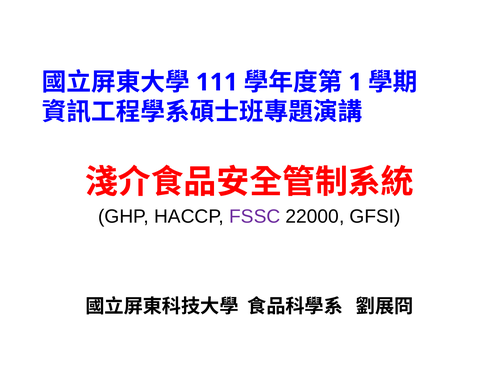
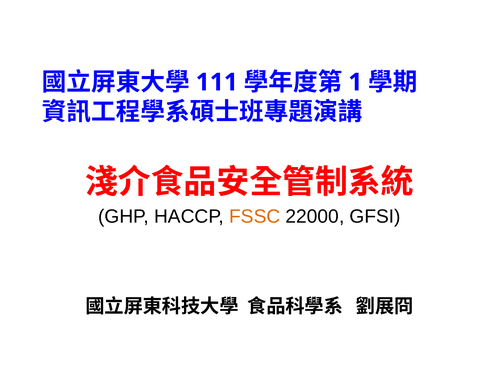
FSSC colour: purple -> orange
